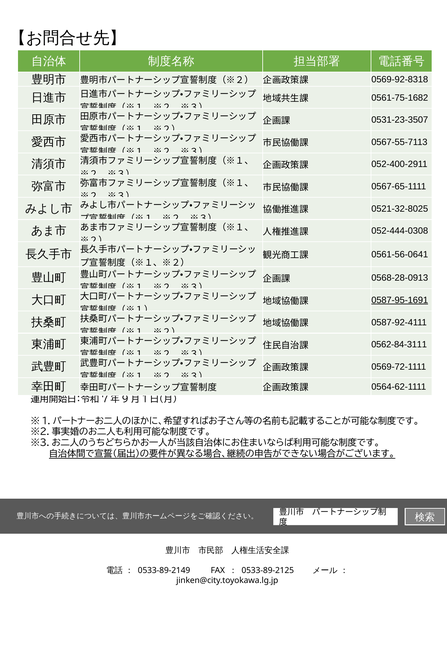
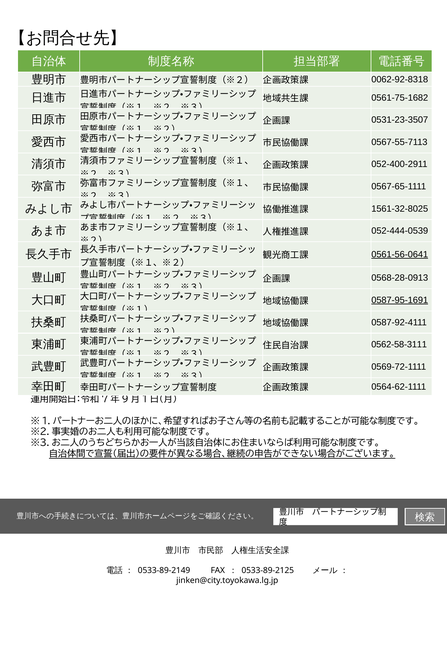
0569‐92‐8318: 0569‐92‐8318 -> 0062‐92‐8318
0521-32-8025: 0521-32-8025 -> 1561-32-8025
052-444-0308: 052-444-0308 -> 052-444-0539
0561‐56‐0641 underline: none -> present
0562-84-3111: 0562-84-3111 -> 0562-58-3111
